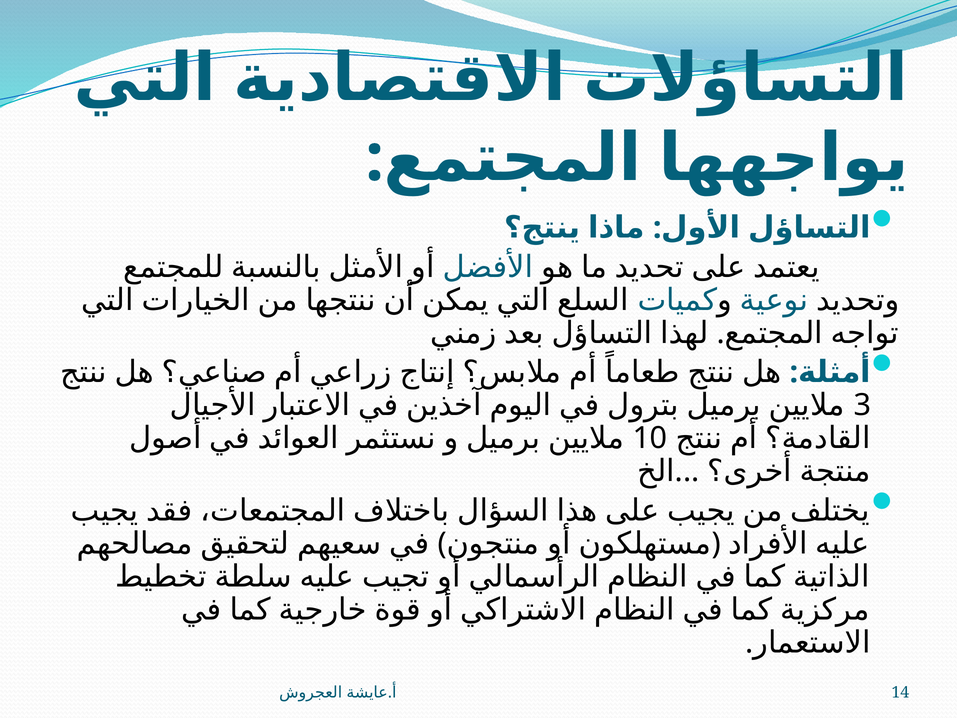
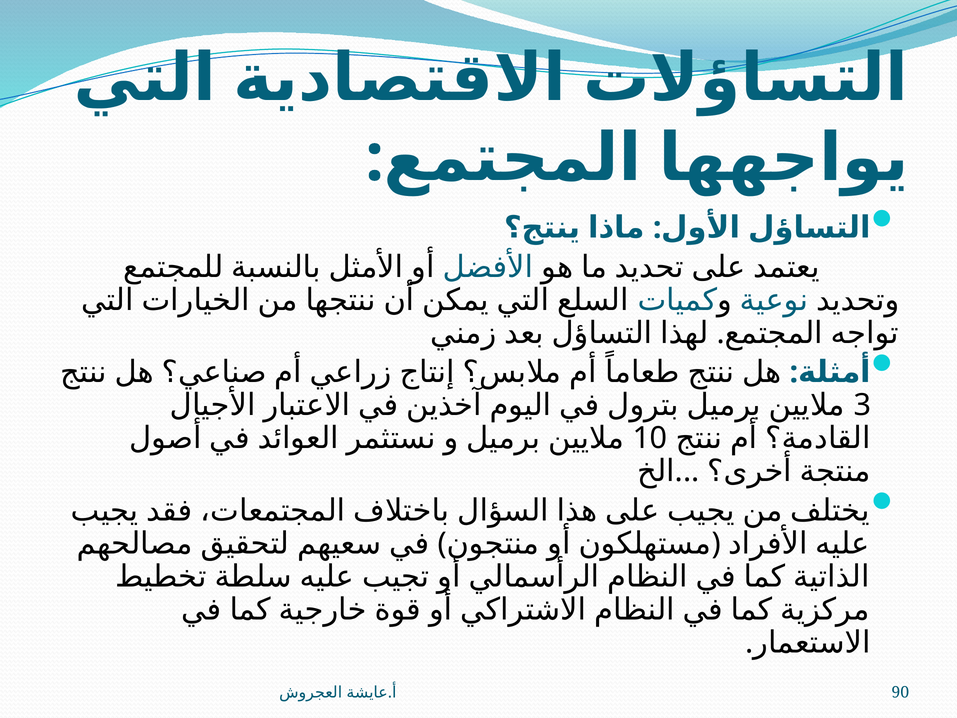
14: 14 -> 90
